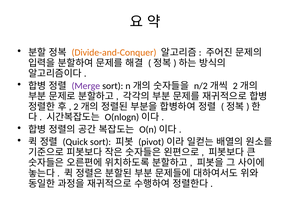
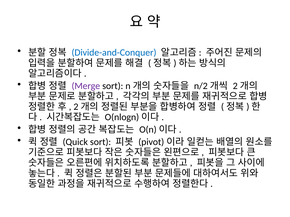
Divide-and-Conquer colour: orange -> blue
